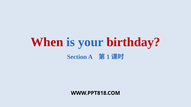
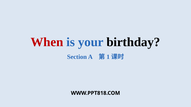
birthday colour: red -> black
